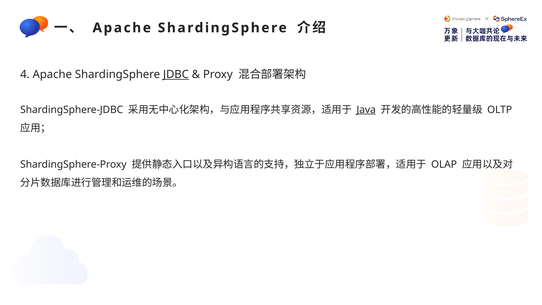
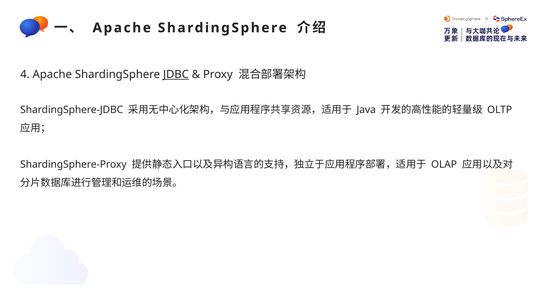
Java underline: present -> none
